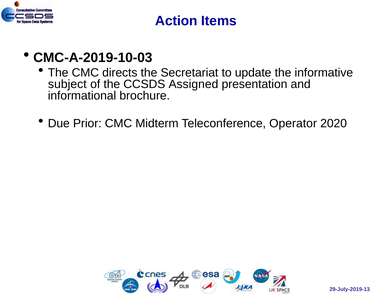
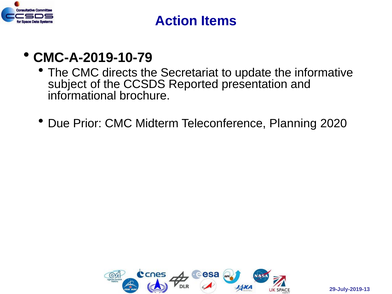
CMC-A-2019-10-03: CMC-A-2019-10-03 -> CMC-A-2019-10-79
Assigned: Assigned -> Reported
Operator: Operator -> Planning
